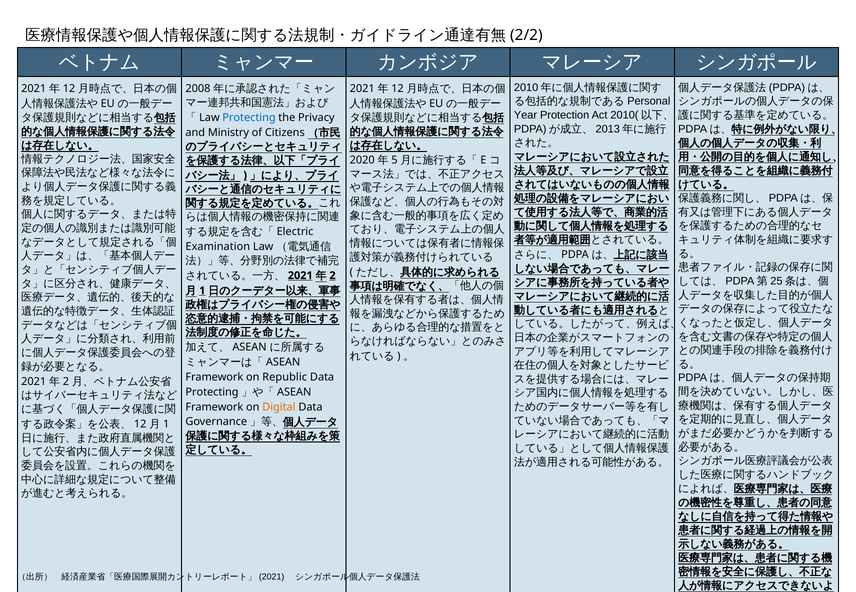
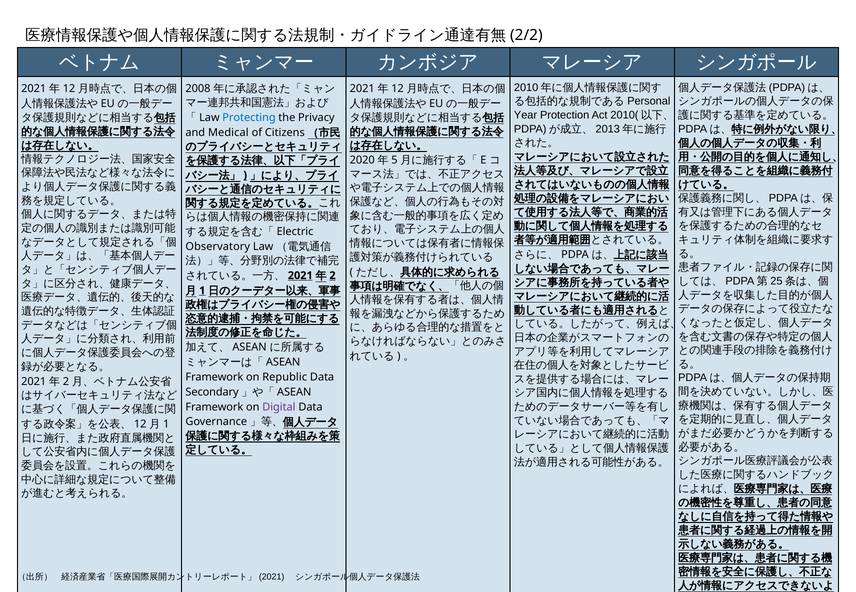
Ministry: Ministry -> Medical
Examination: Examination -> Observatory
Protecting at (212, 392): Protecting -> Secondary
Digital colour: orange -> purple
